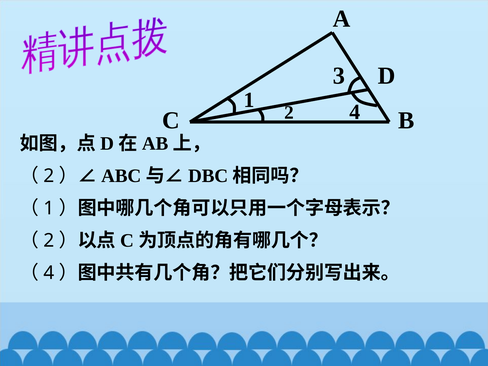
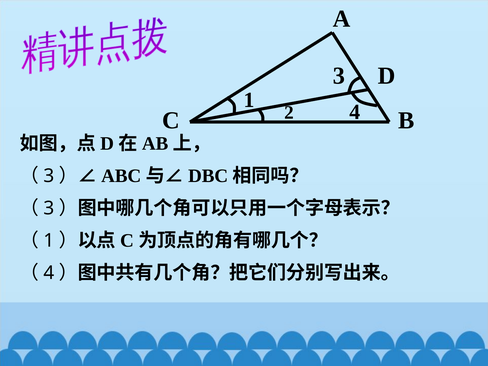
2 at (49, 176): 2 -> 3
1 at (49, 208): 1 -> 3
2 at (49, 240): 2 -> 1
